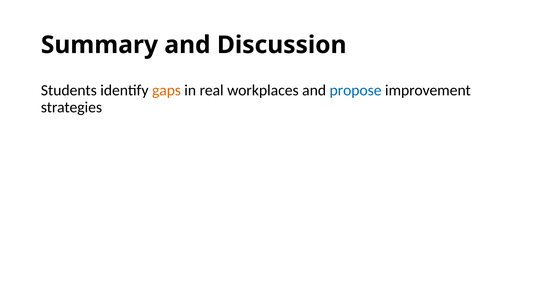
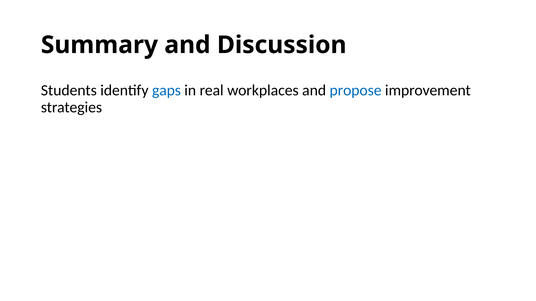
gaps colour: orange -> blue
